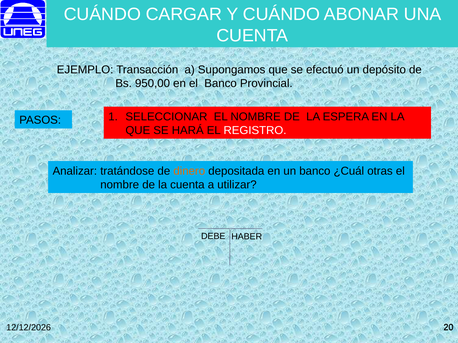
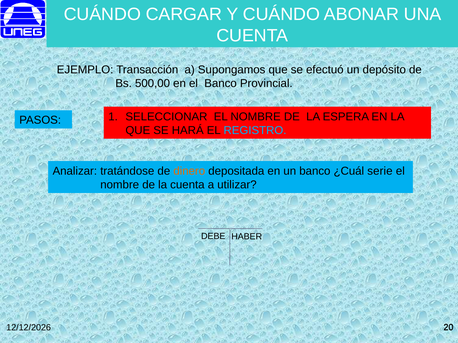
950,00: 950,00 -> 500,00
REGISTRO colour: white -> light blue
otras: otras -> serie
